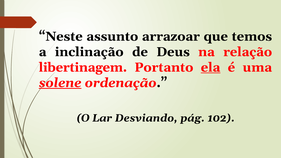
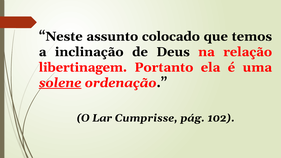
arrazoar: arrazoar -> colocado
ela underline: present -> none
Desviando: Desviando -> Cumprisse
